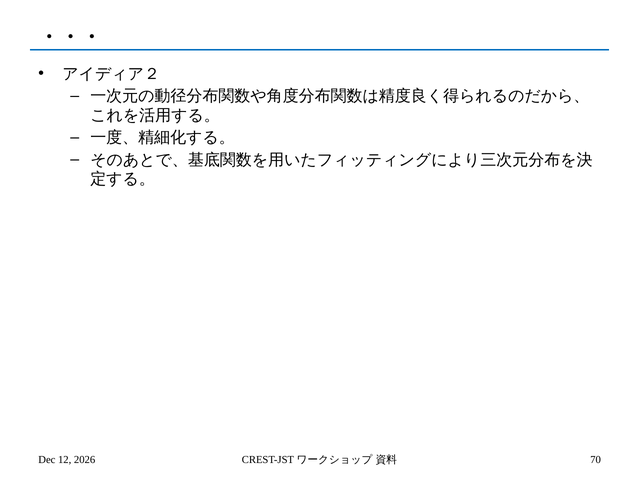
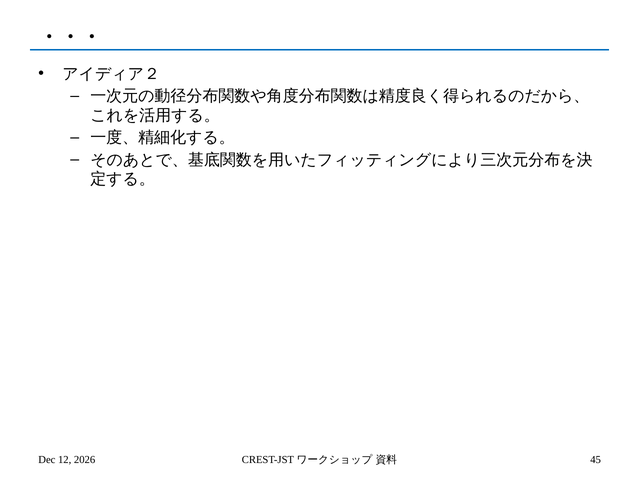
70: 70 -> 45
